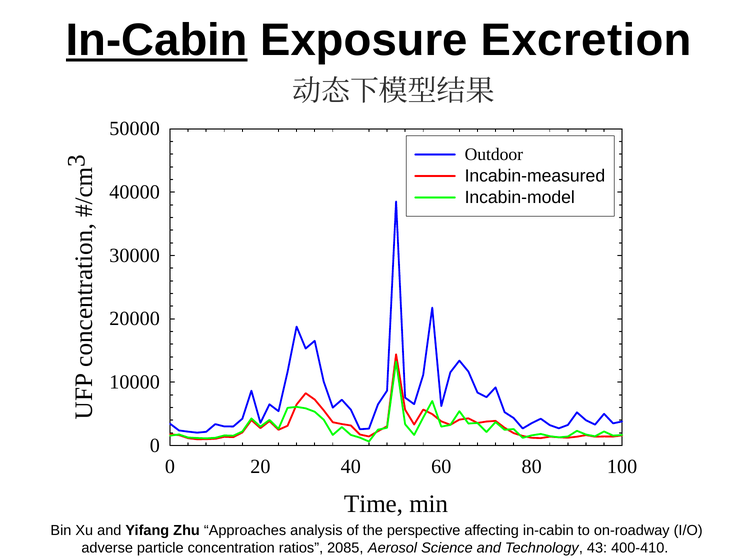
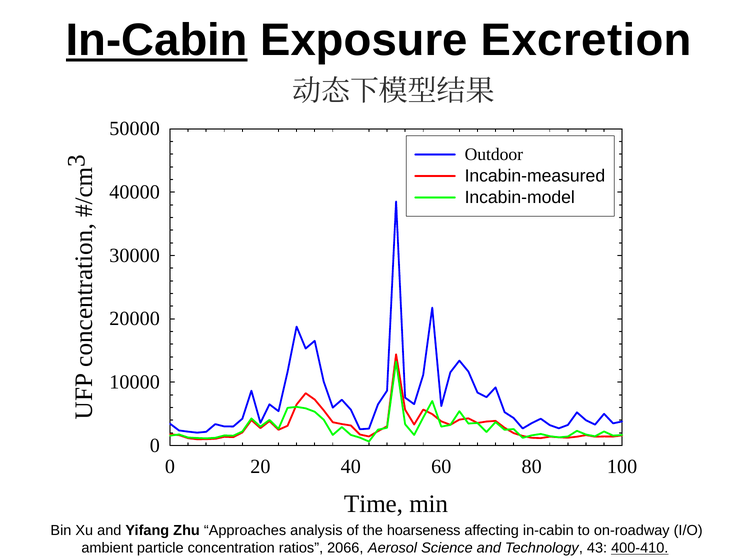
perspective: perspective -> hoarseness
adverse: adverse -> ambient
2085: 2085 -> 2066
400-410 underline: none -> present
